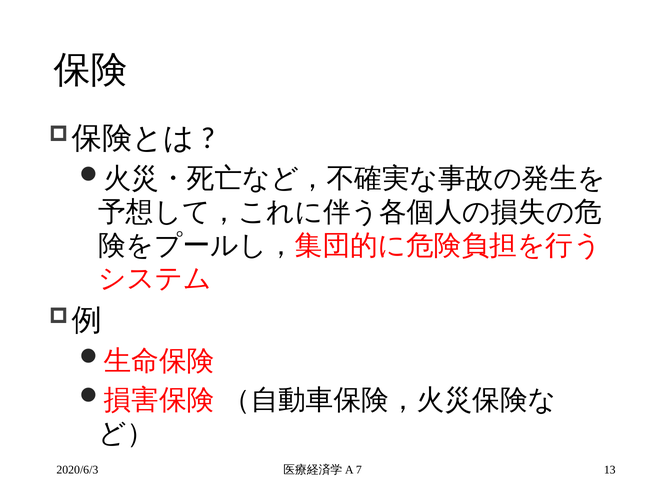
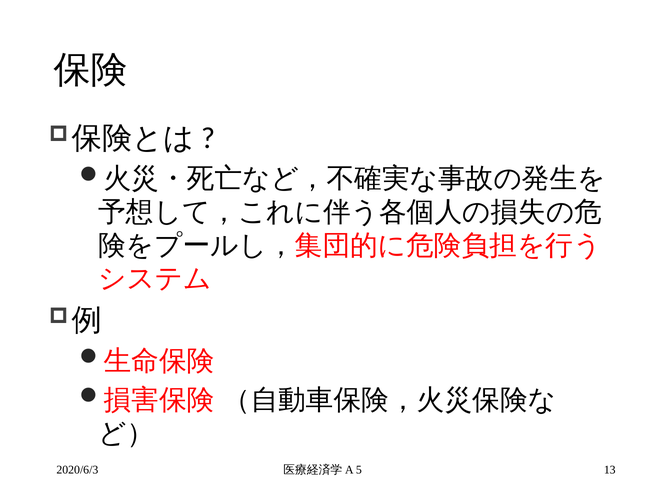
7: 7 -> 5
